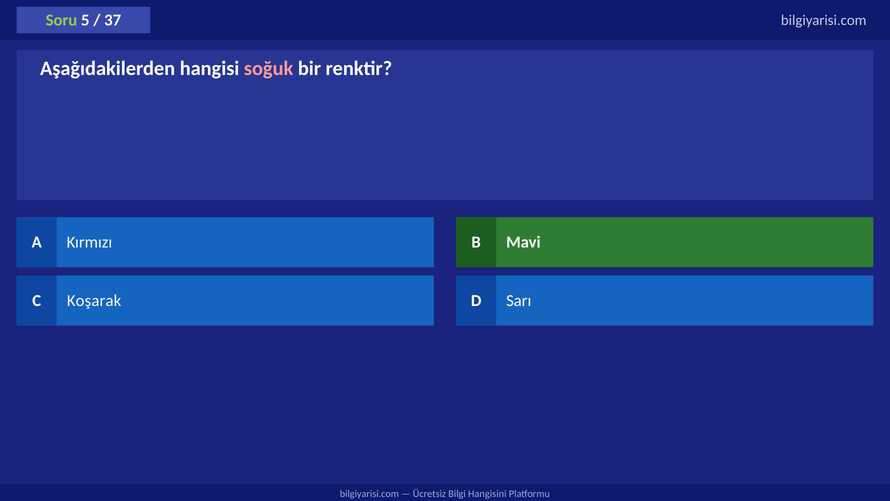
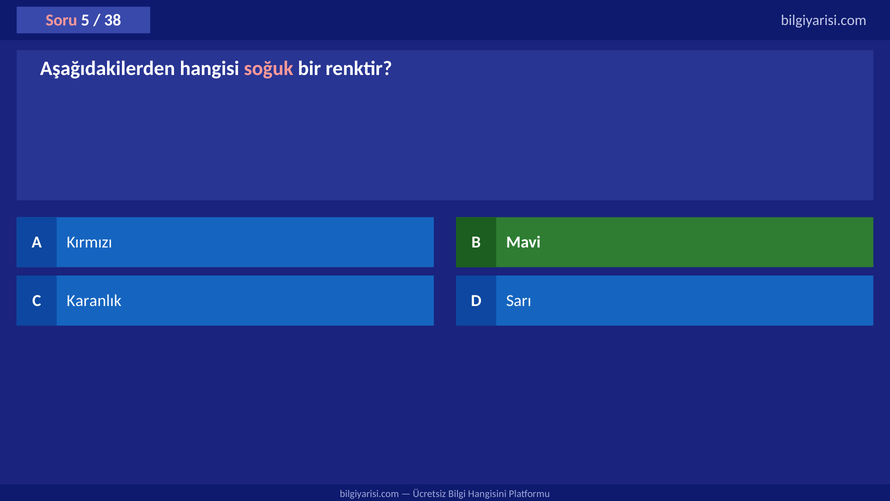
Soru colour: light green -> pink
37: 37 -> 38
Koşarak: Koşarak -> Karanlık
